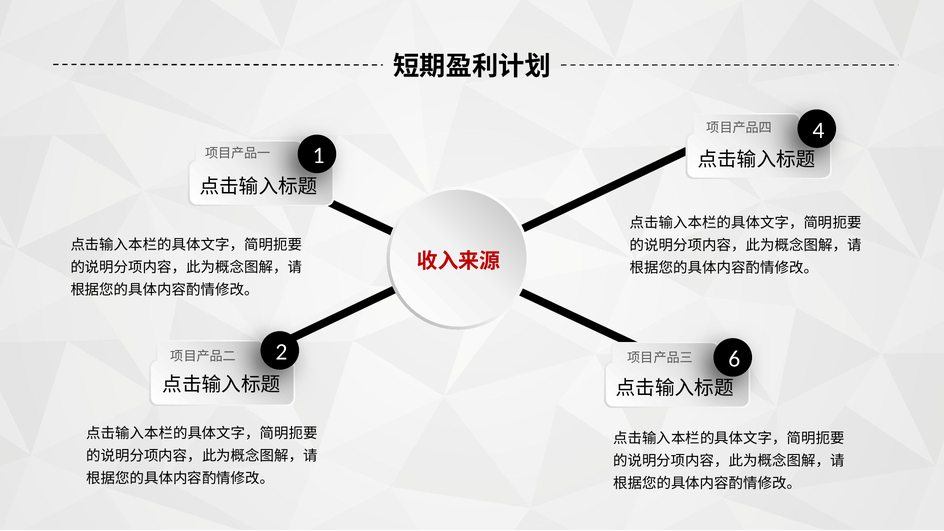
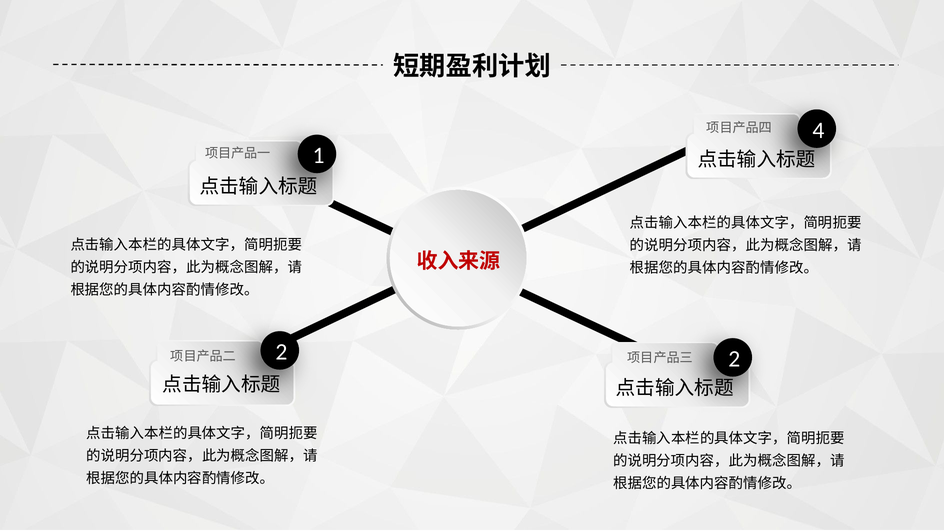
2 6: 6 -> 2
